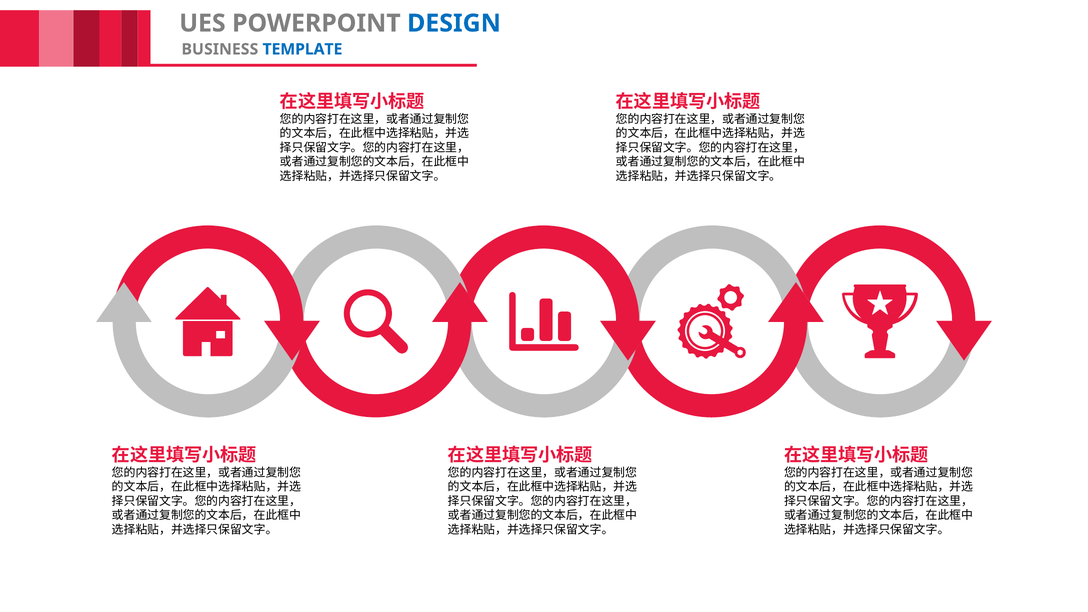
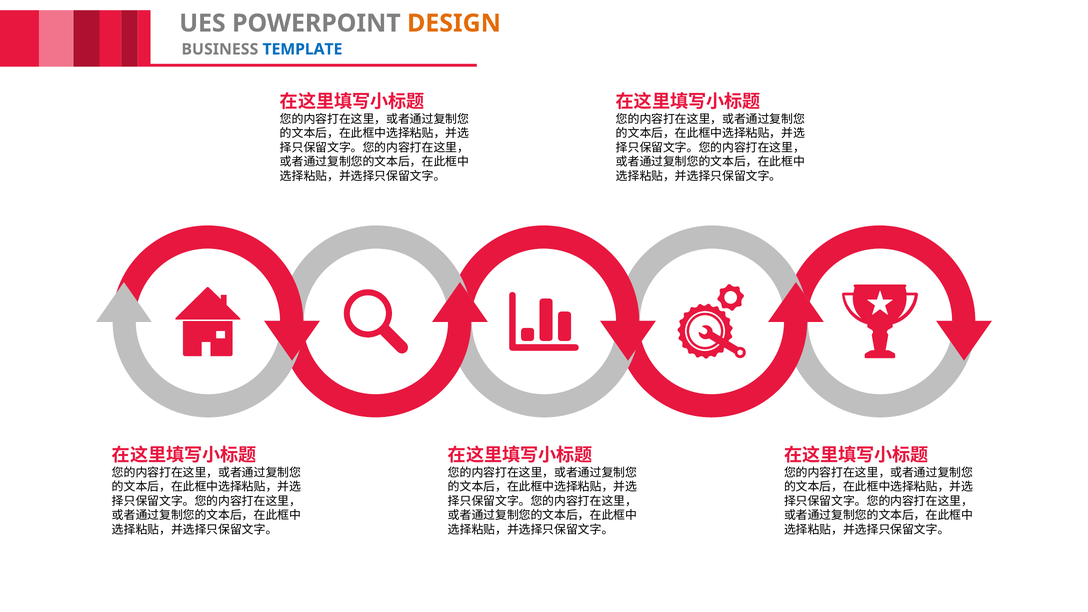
DESIGN colour: blue -> orange
